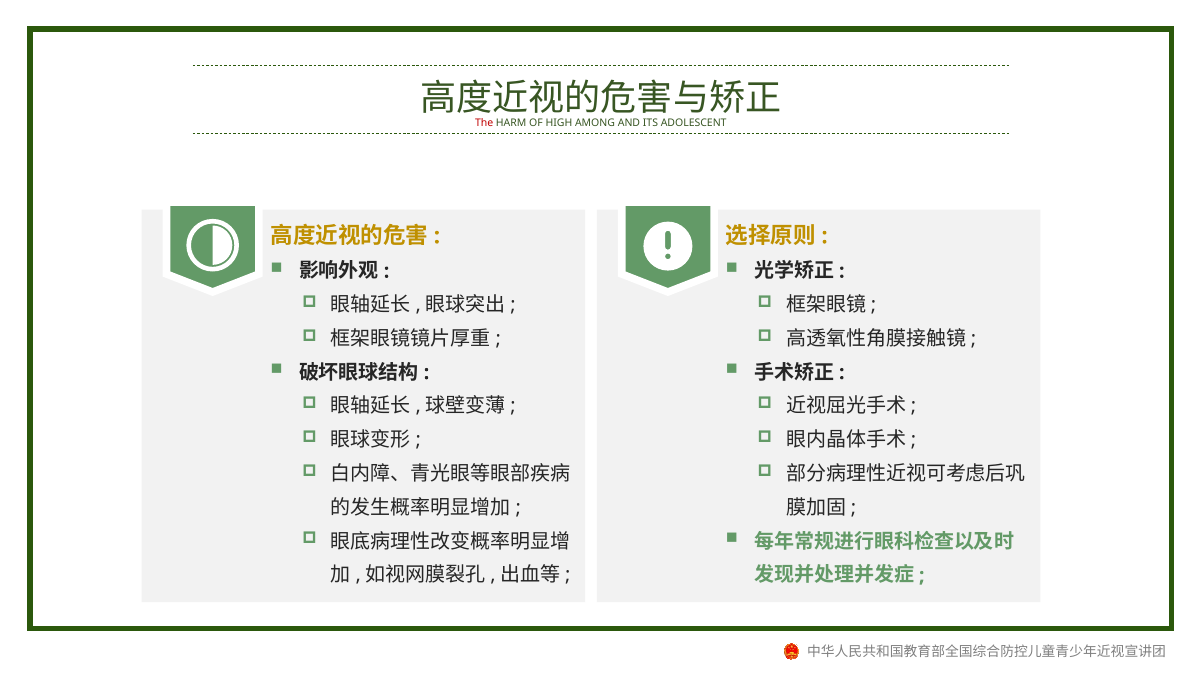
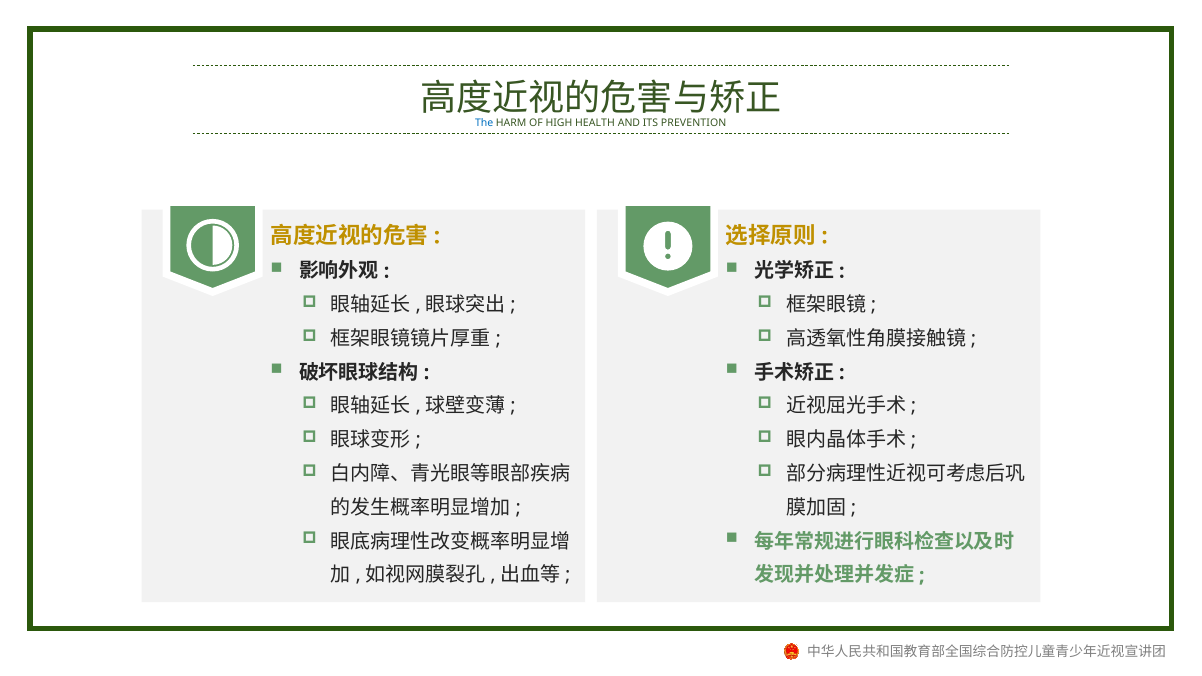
The colour: red -> blue
AMONG: AMONG -> HEALTH
ADOLESCENT: ADOLESCENT -> PREVENTION
